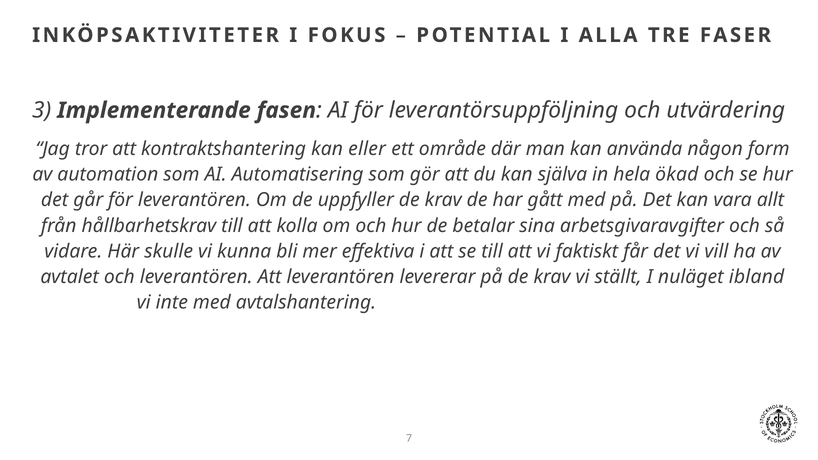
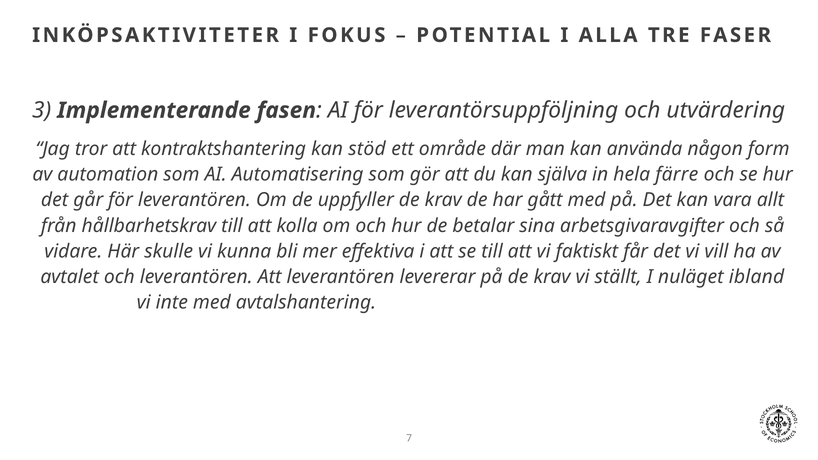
eller: eller -> stöd
ökad: ökad -> färre
